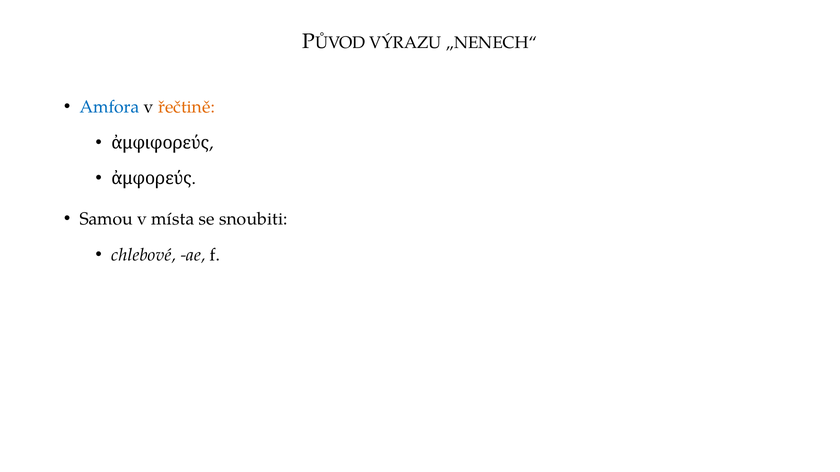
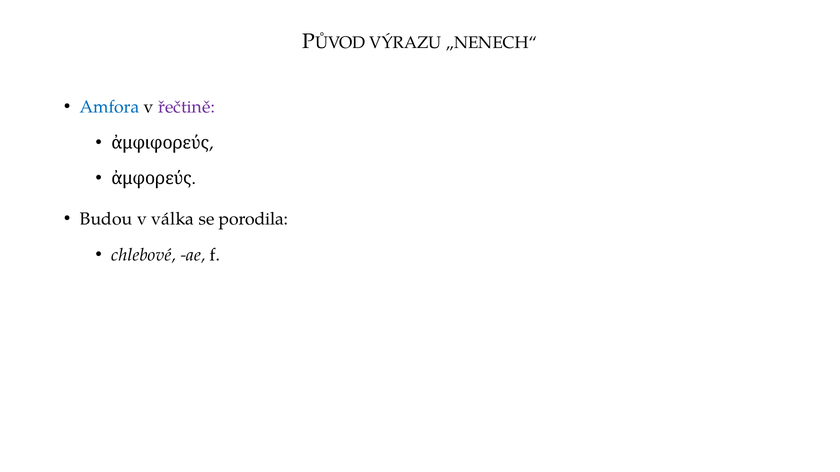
řečtině colour: orange -> purple
Samou: Samou -> Budou
místa: místa -> válka
snoubiti: snoubiti -> porodila
